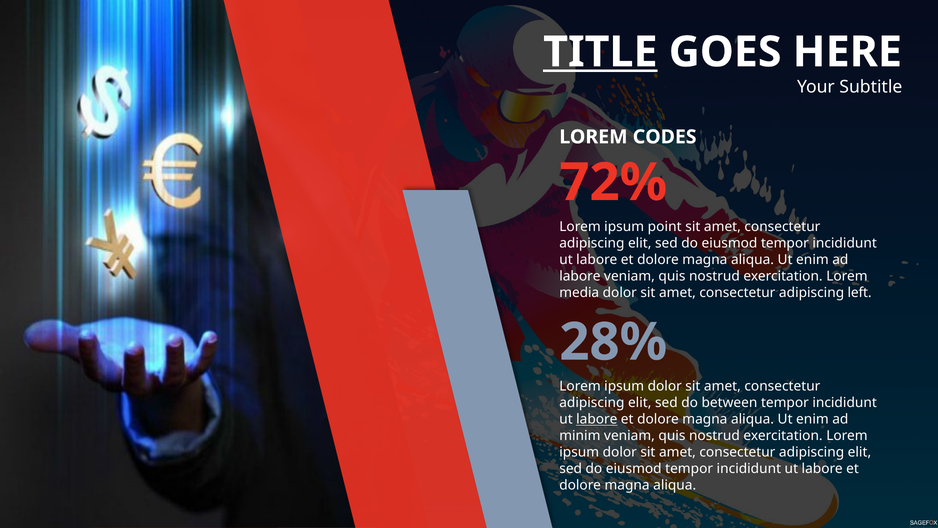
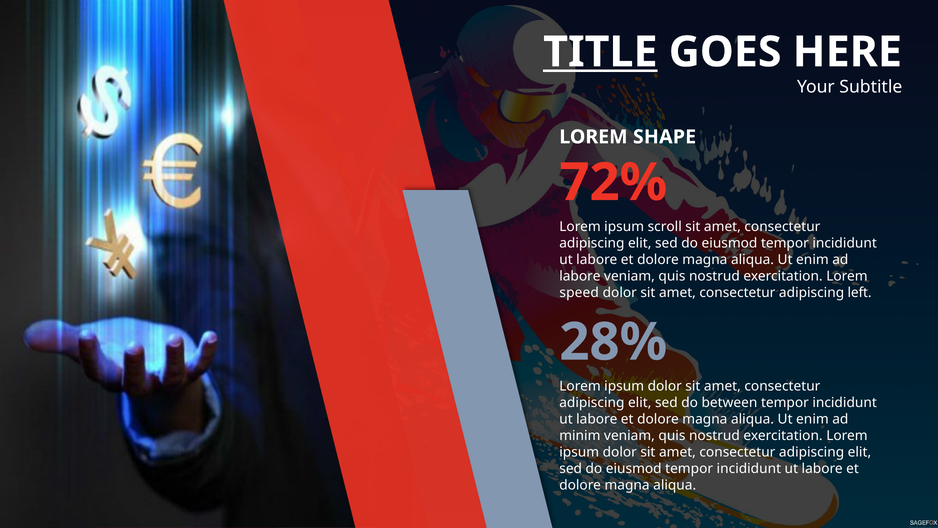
CODES: CODES -> SHAPE
point: point -> scroll
media: media -> speed
labore at (597, 419) underline: present -> none
